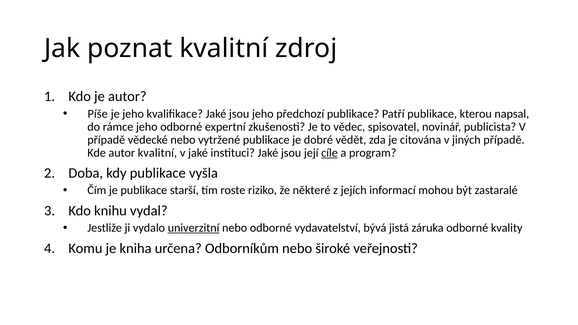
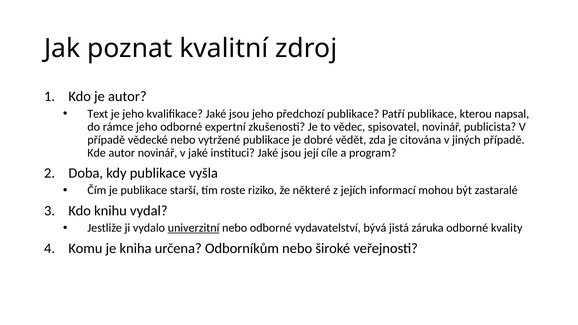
Píše: Píše -> Text
autor kvalitní: kvalitní -> novinář
cíle underline: present -> none
